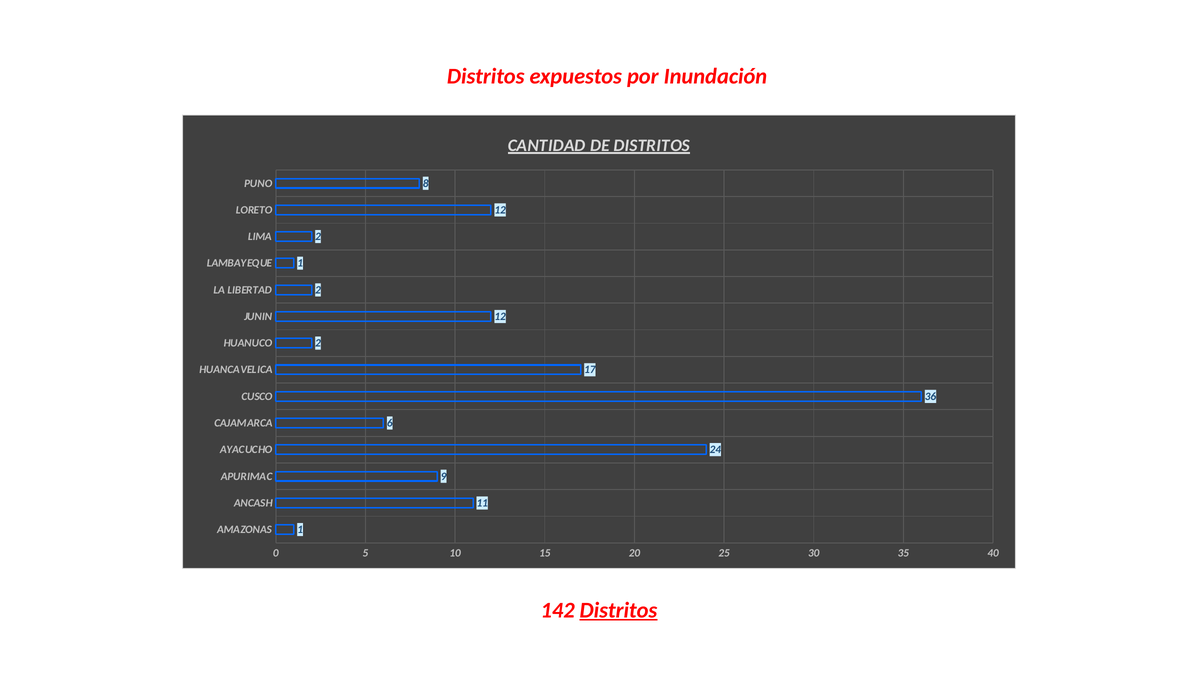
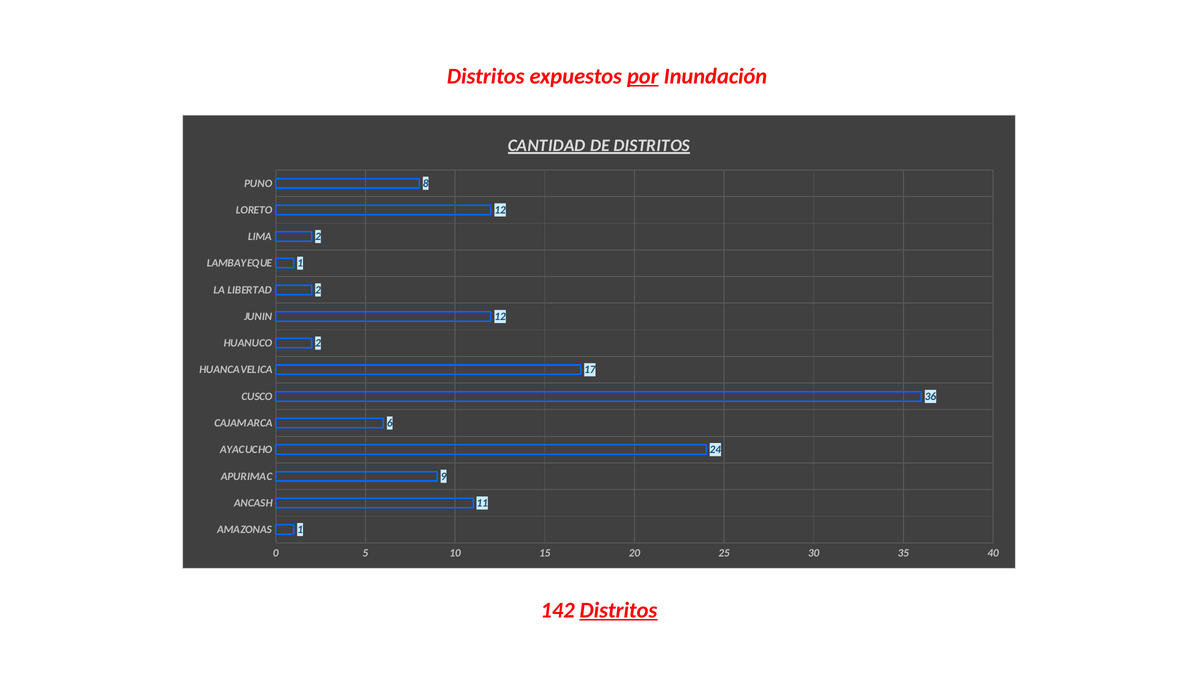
por underline: none -> present
